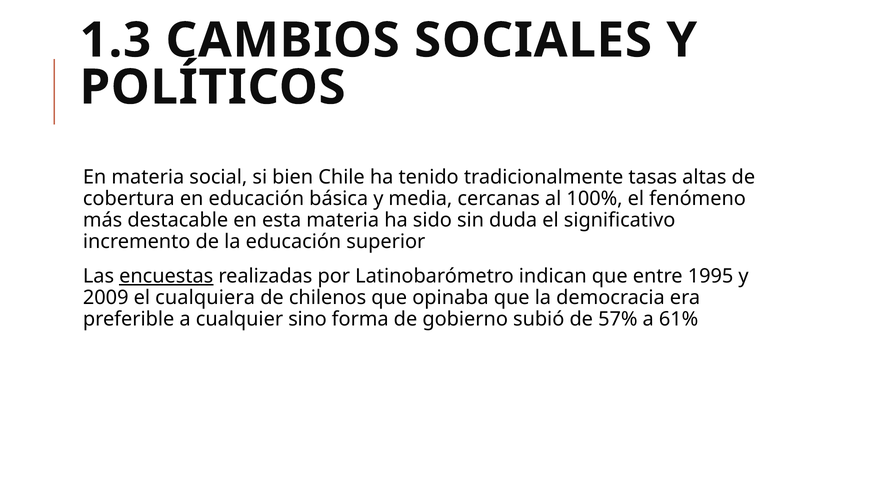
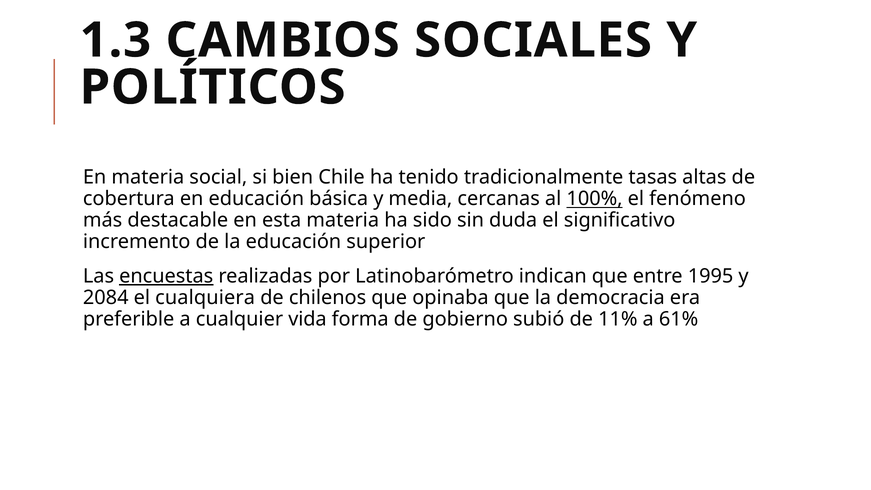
100% underline: none -> present
2009: 2009 -> 2084
sino: sino -> vida
57%: 57% -> 11%
